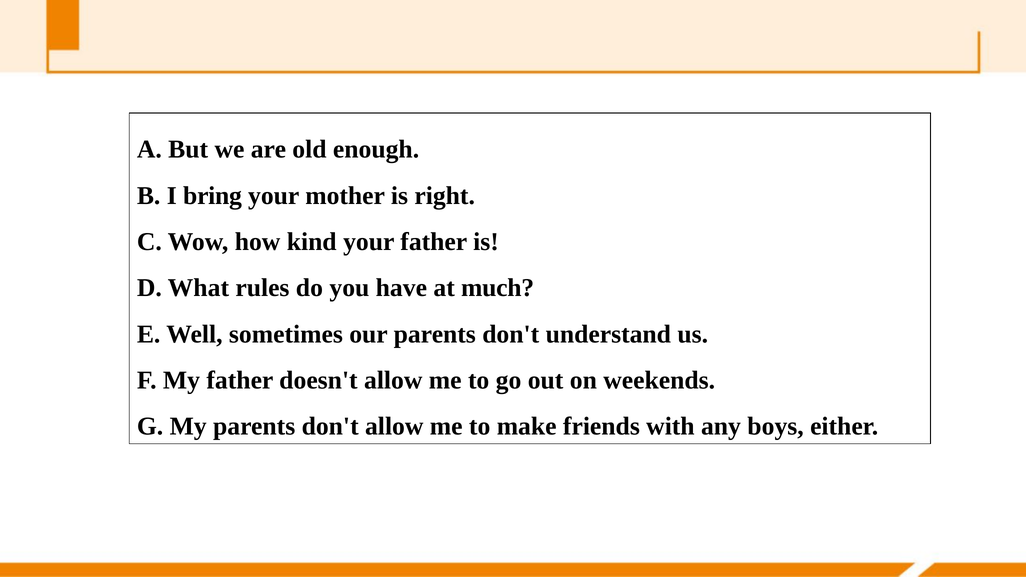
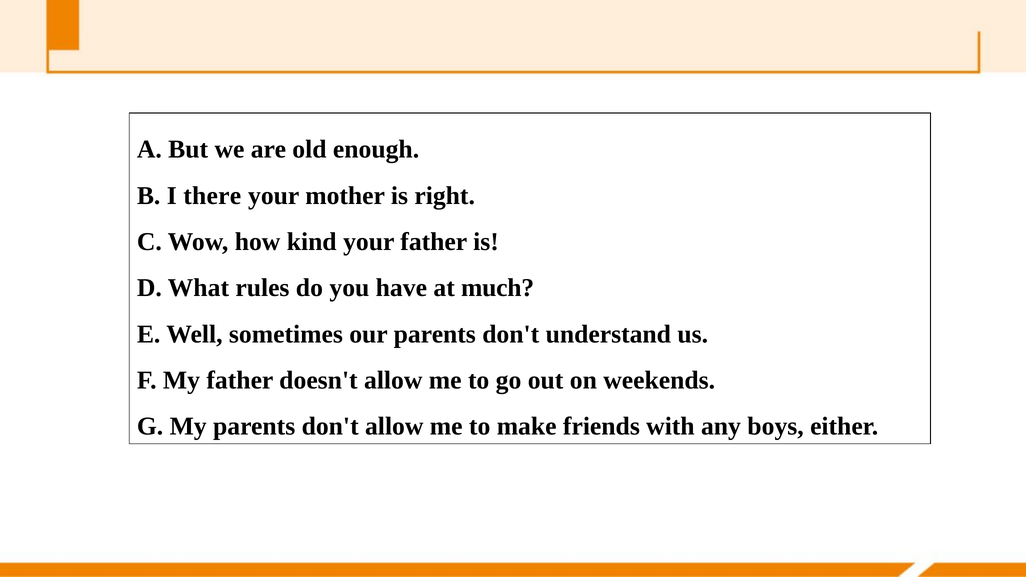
bring: bring -> there
